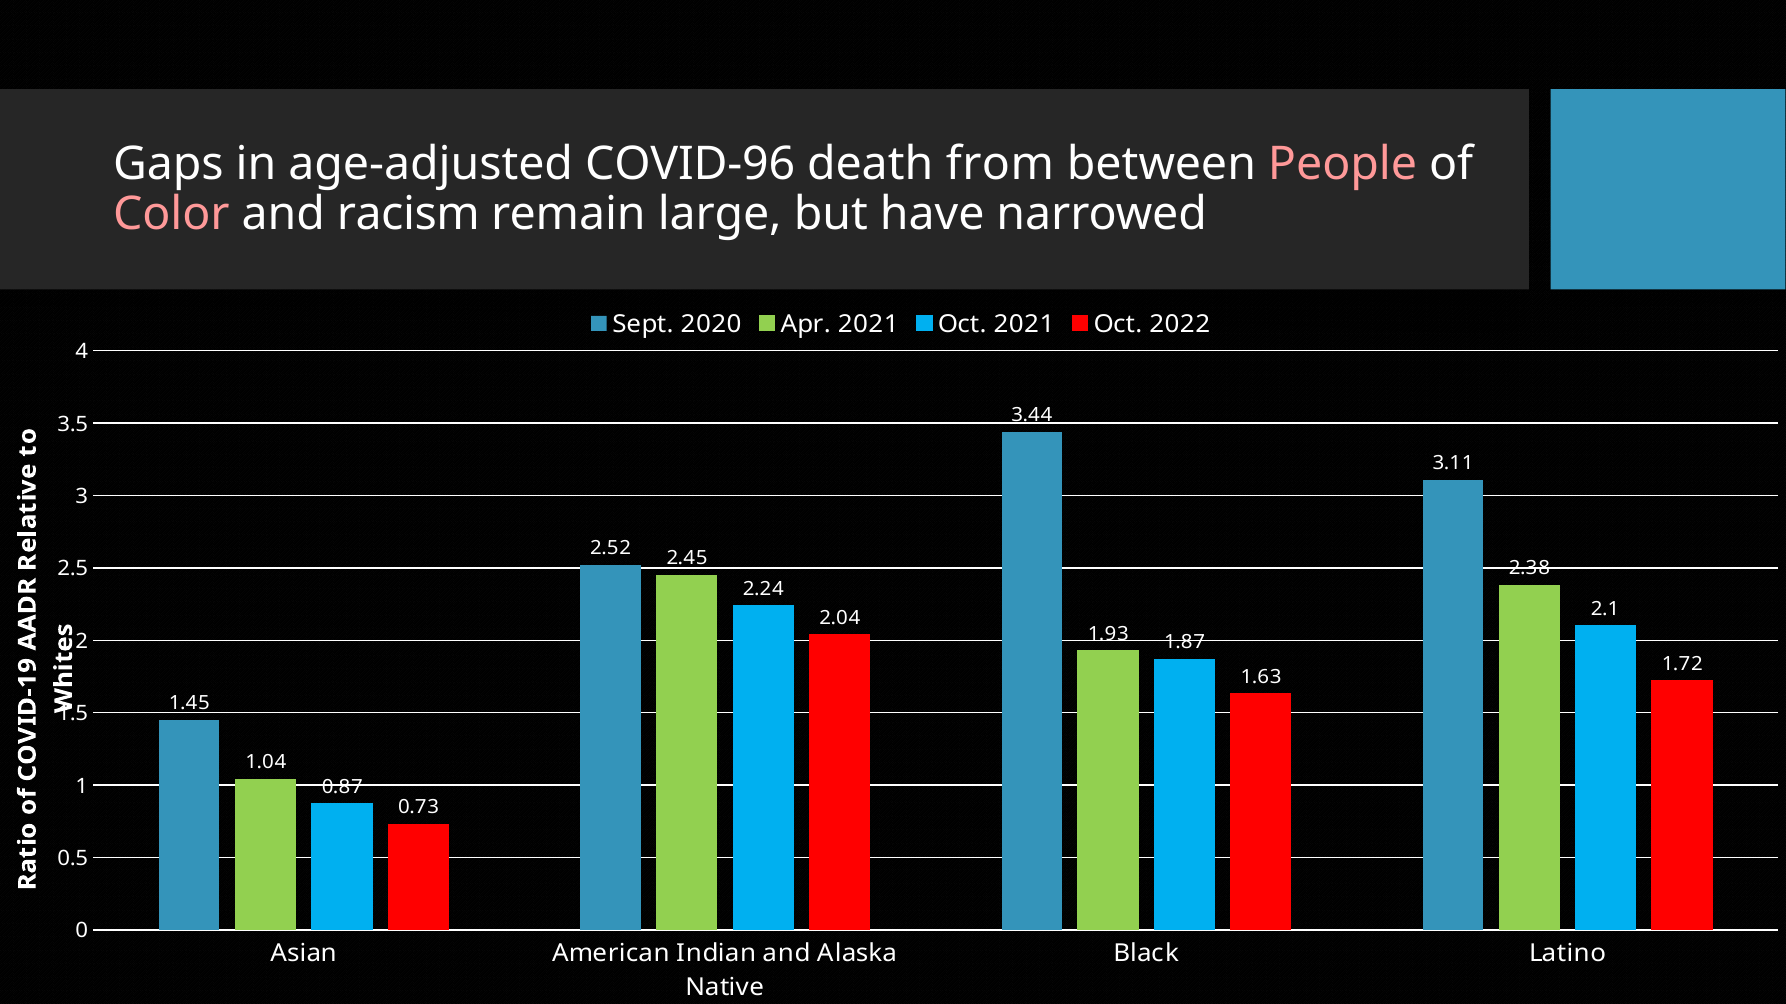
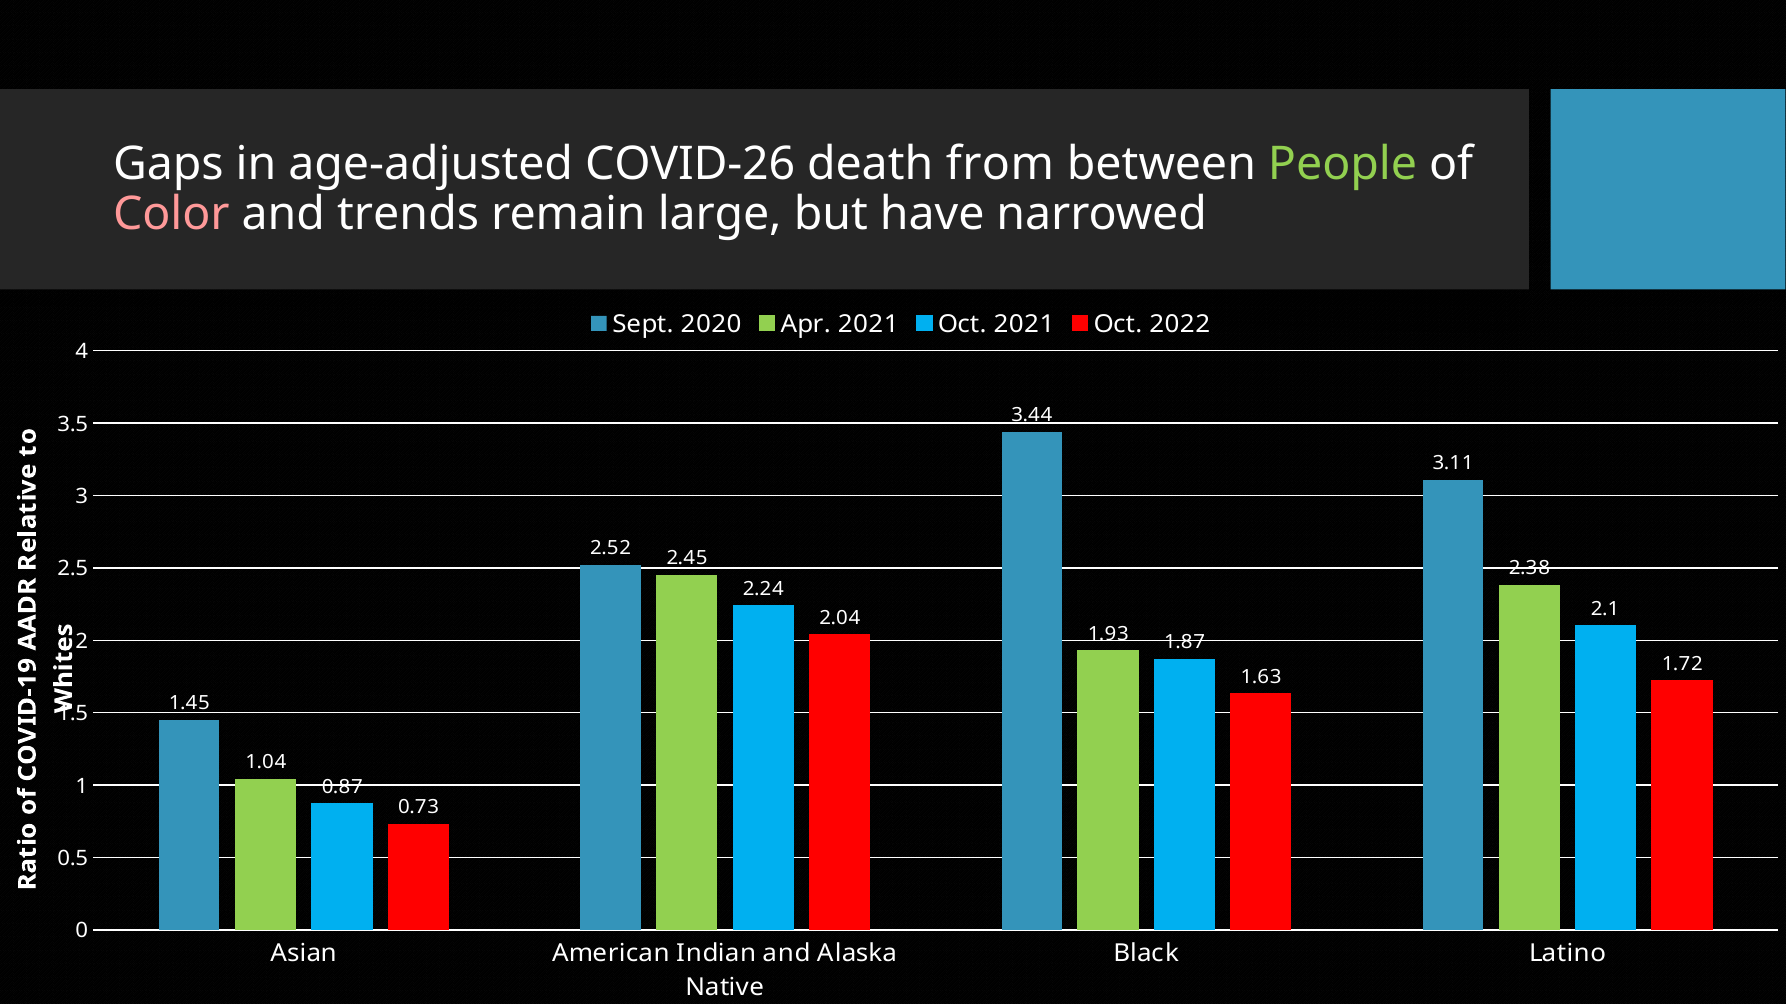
COVID-96: COVID-96 -> COVID-26
People colour: pink -> light green
racism: racism -> trends
